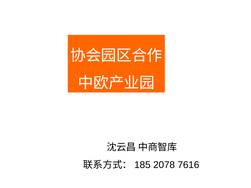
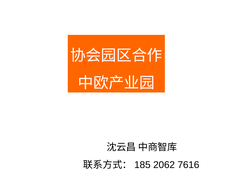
2078: 2078 -> 2062
